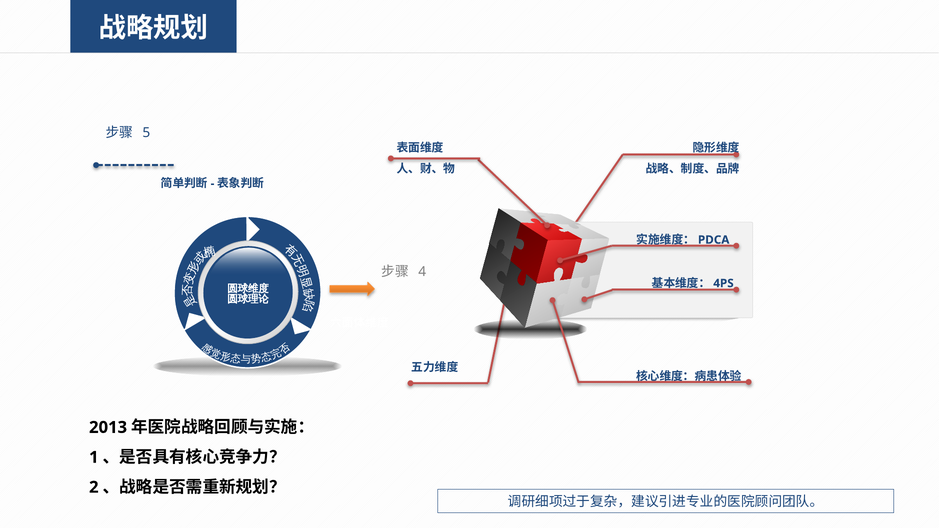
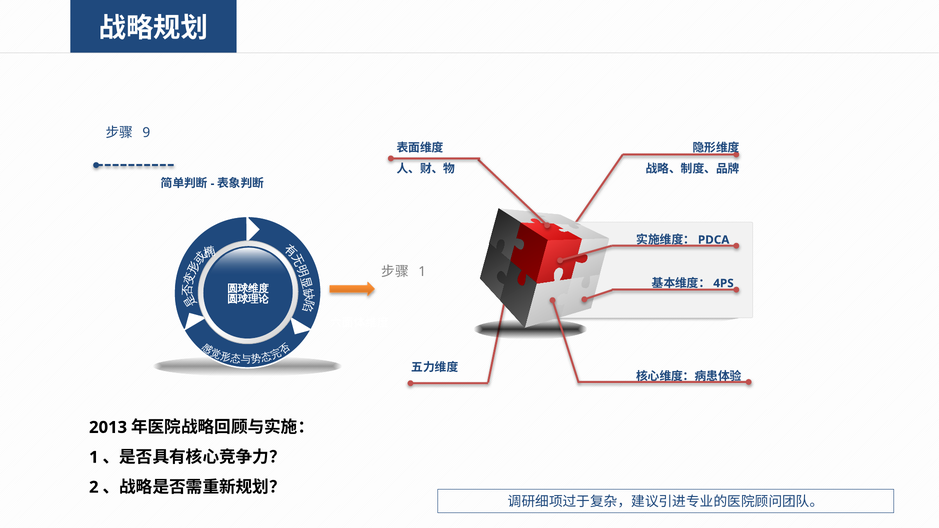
5: 5 -> 9
4 at (422, 272): 4 -> 1
